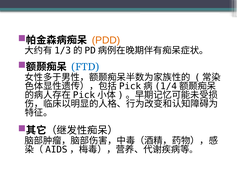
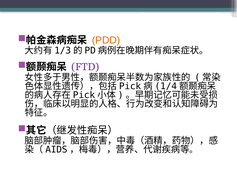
FTD colour: blue -> purple
